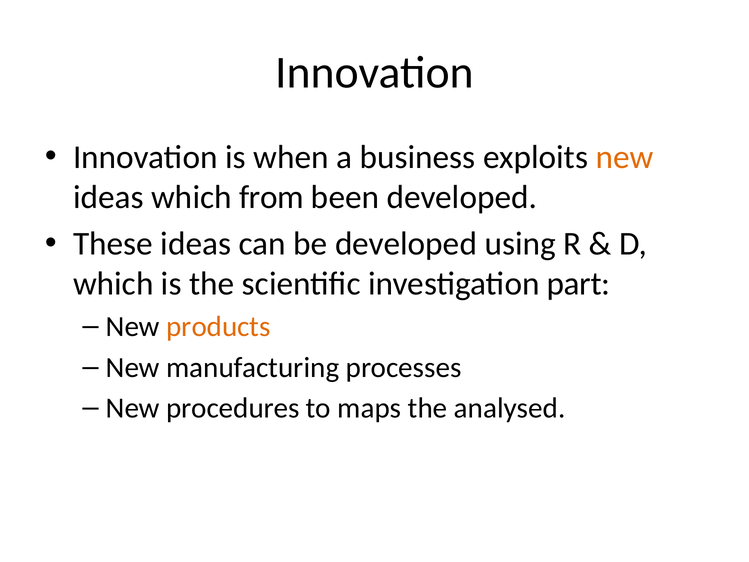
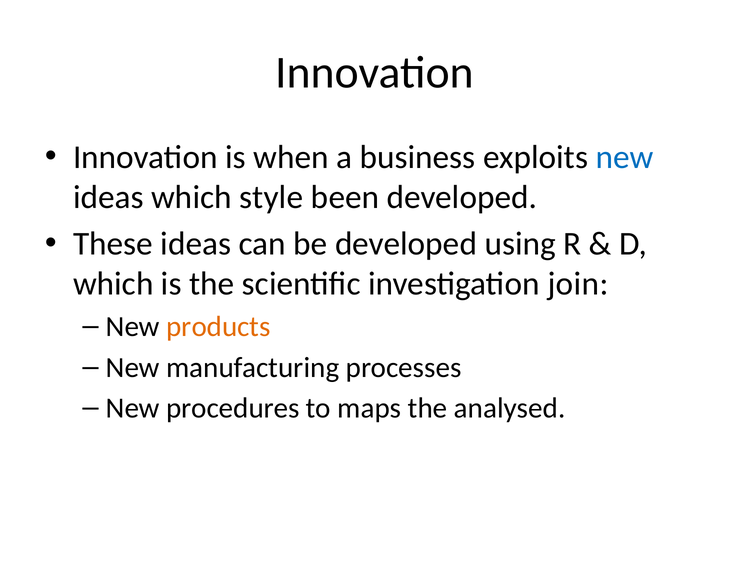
new at (624, 157) colour: orange -> blue
from: from -> style
part: part -> join
